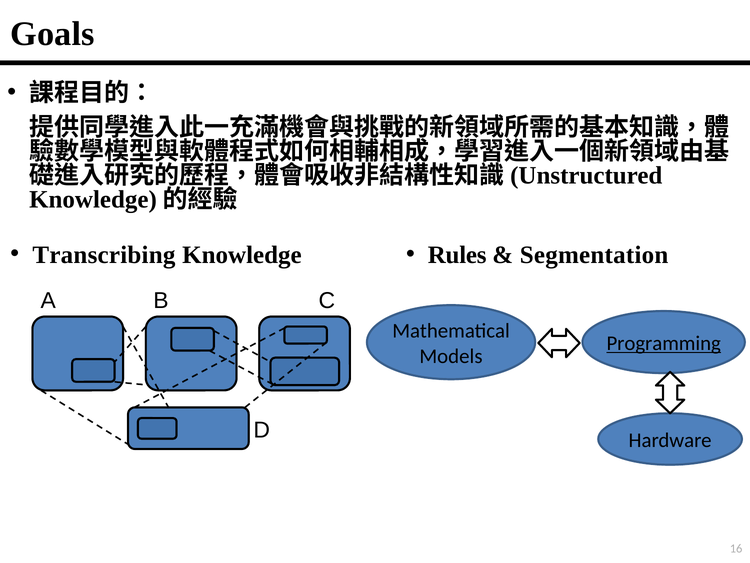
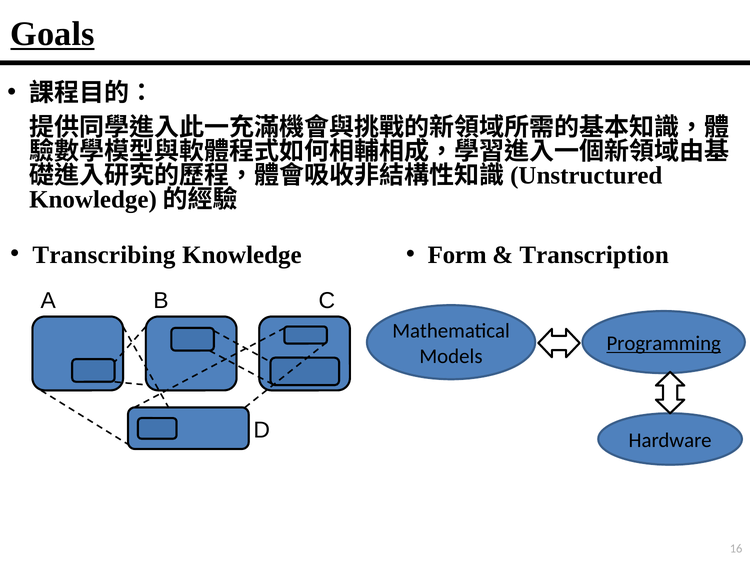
Goals underline: none -> present
Rules: Rules -> Form
Segmentation: Segmentation -> Transcription
